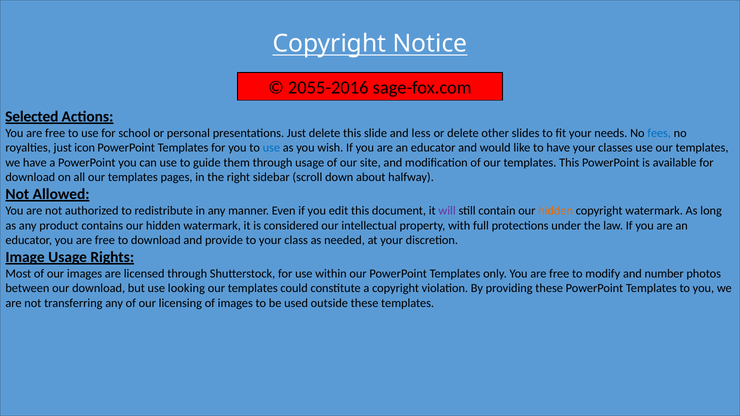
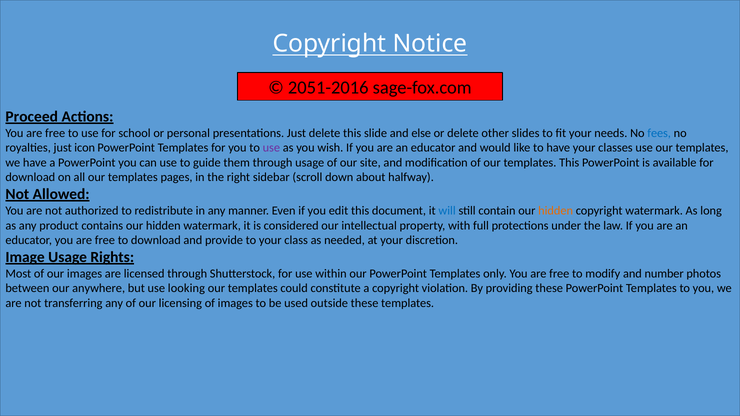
2055-2016: 2055-2016 -> 2051-2016
Selected: Selected -> Proceed
less: less -> else
use at (271, 148) colour: blue -> purple
will colour: purple -> blue
our download: download -> anywhere
